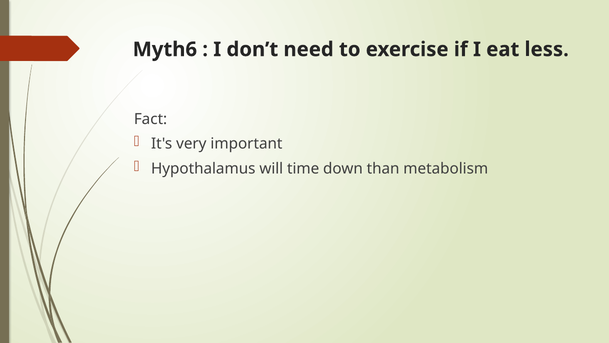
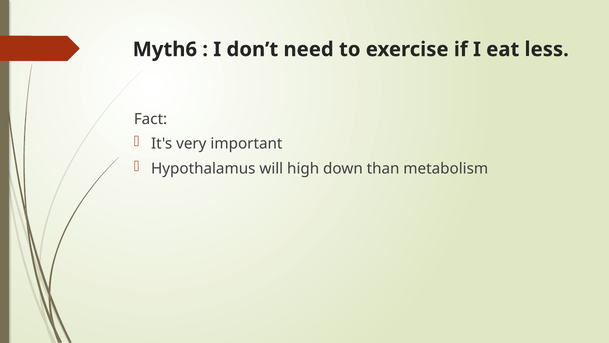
time: time -> high
